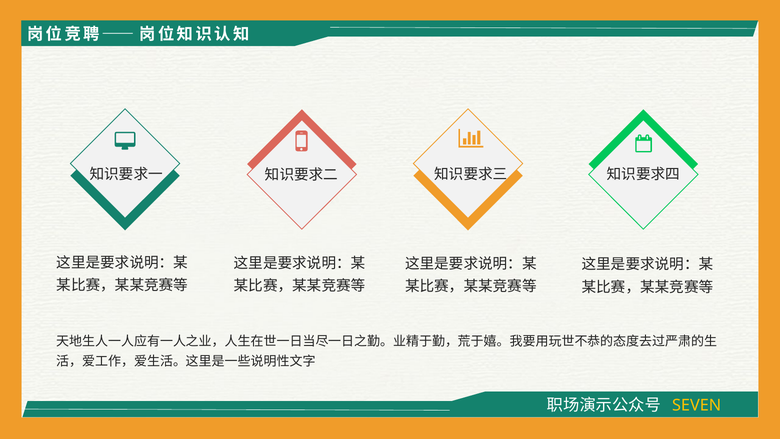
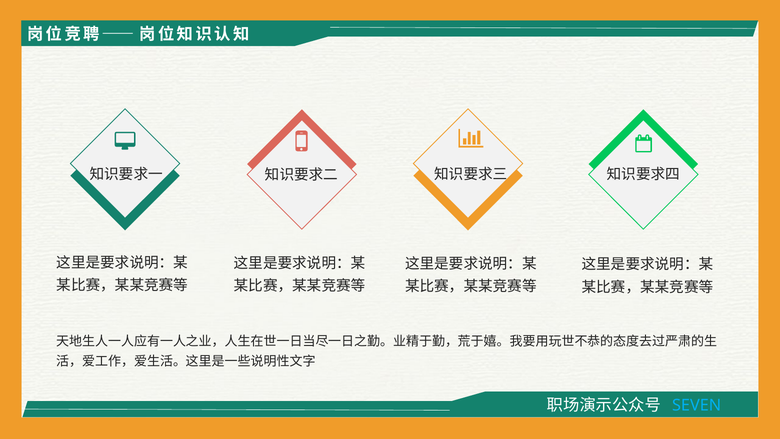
SEVEN colour: yellow -> light blue
